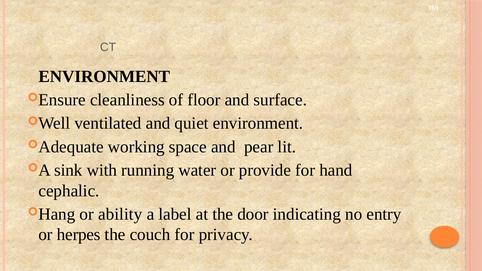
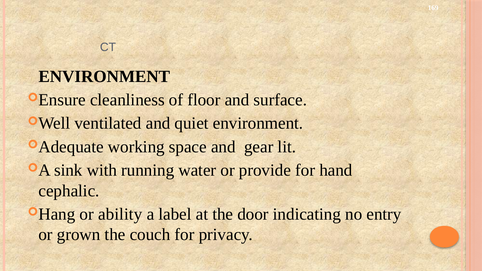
pear: pear -> gear
herpes: herpes -> grown
